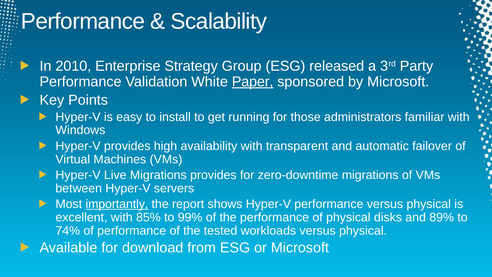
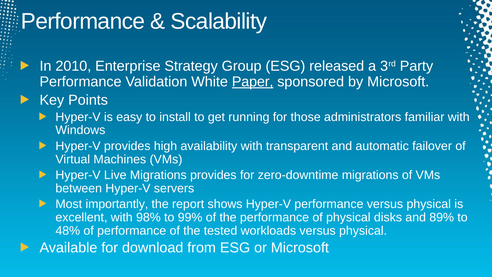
importantly underline: present -> none
85%: 85% -> 98%
74%: 74% -> 48%
